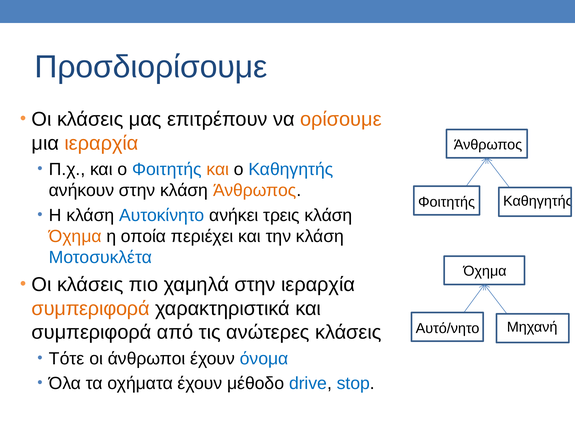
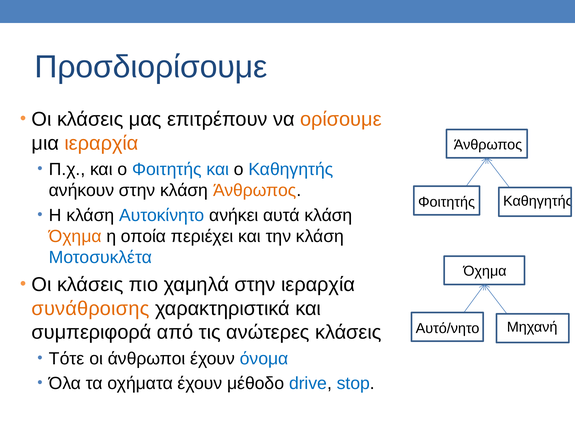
και at (218, 169) colour: orange -> blue
τρεις: τρεις -> αυτά
συμπεριφορά at (91, 309): συμπεριφορά -> συνάθροισης
